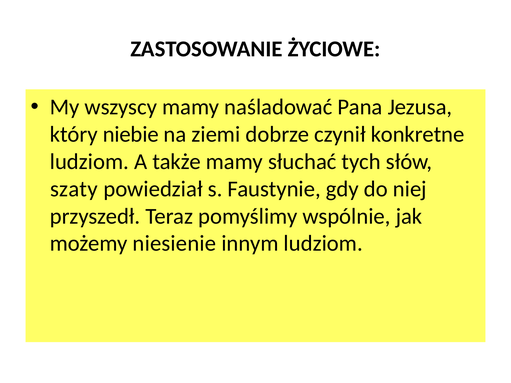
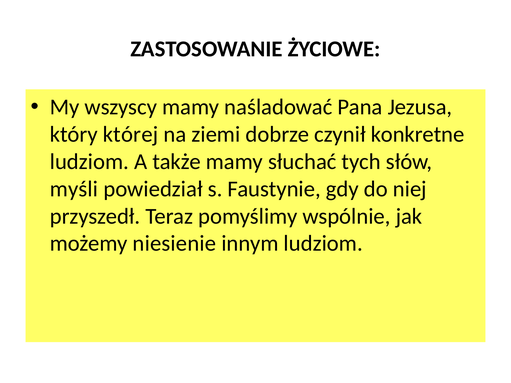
niebie: niebie -> której
szaty: szaty -> myśli
